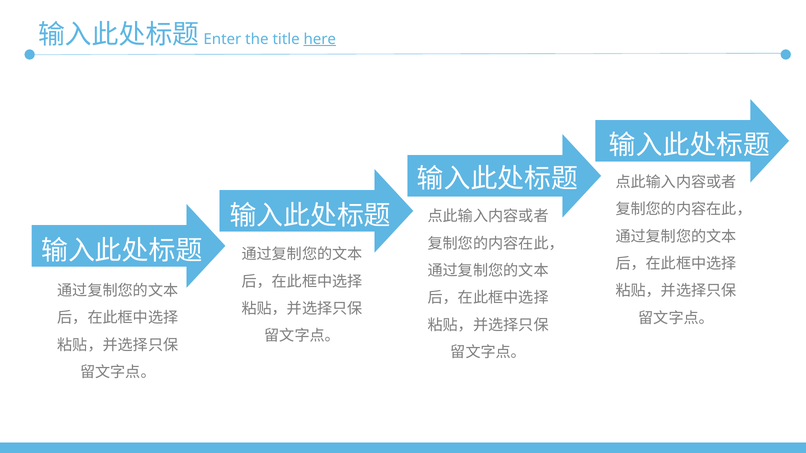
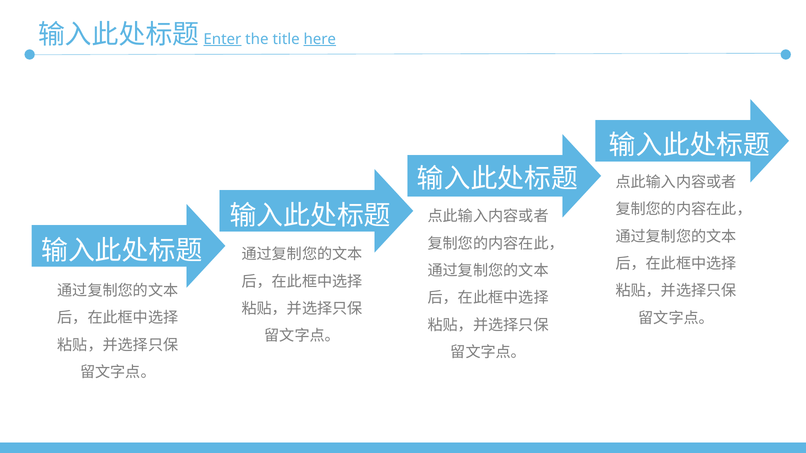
Enter underline: none -> present
